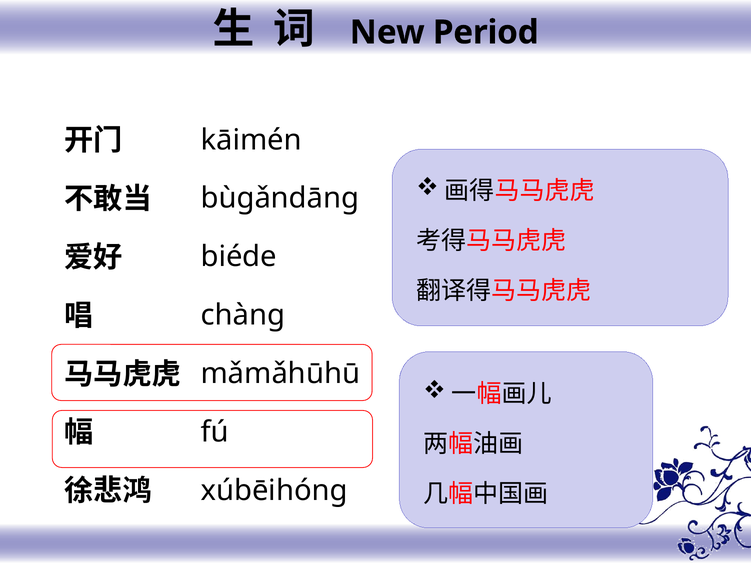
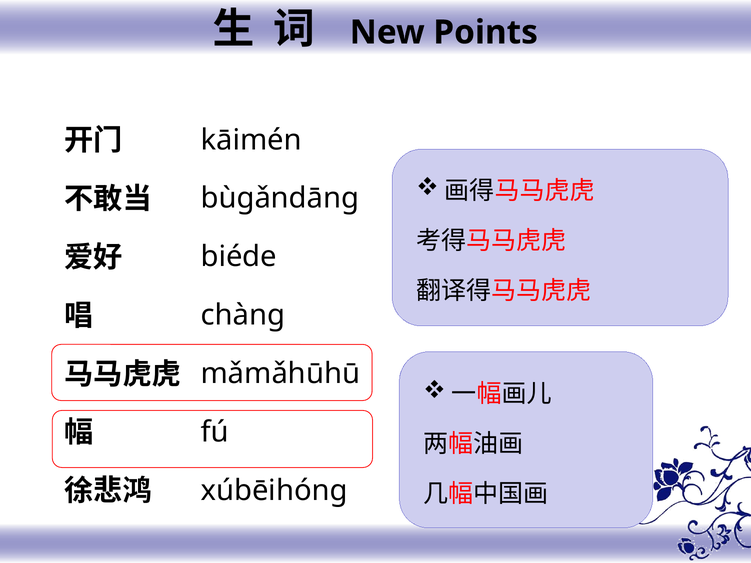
Period: Period -> Points
